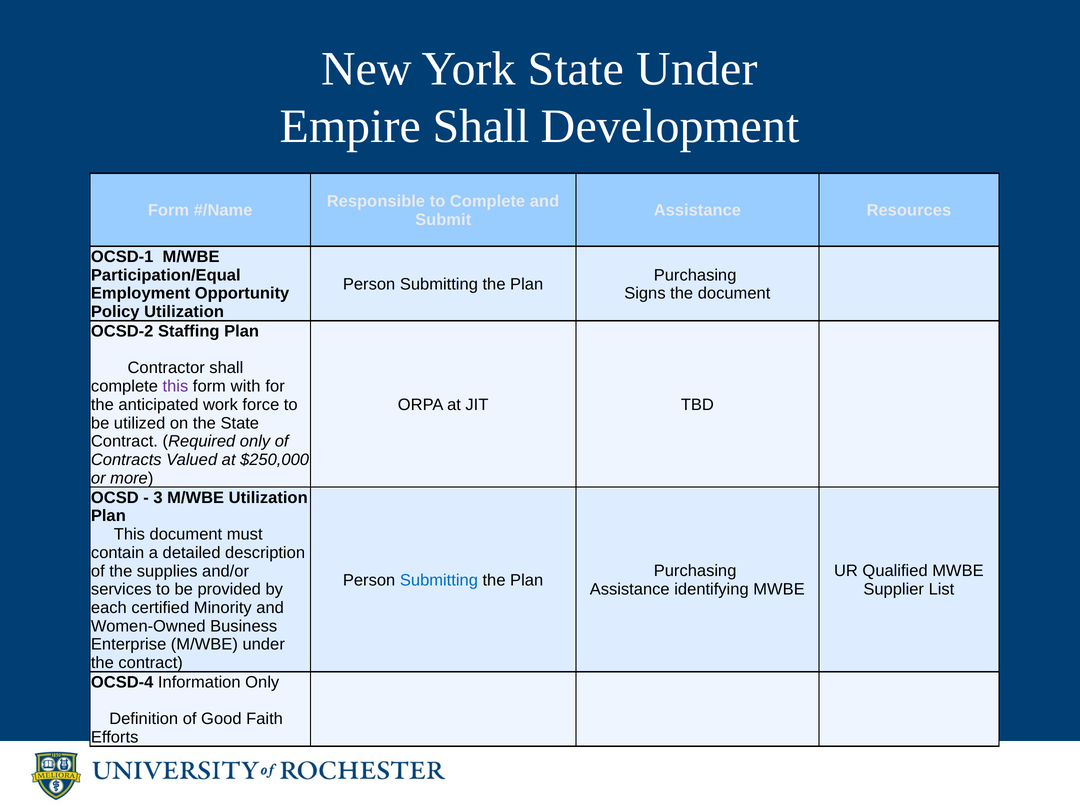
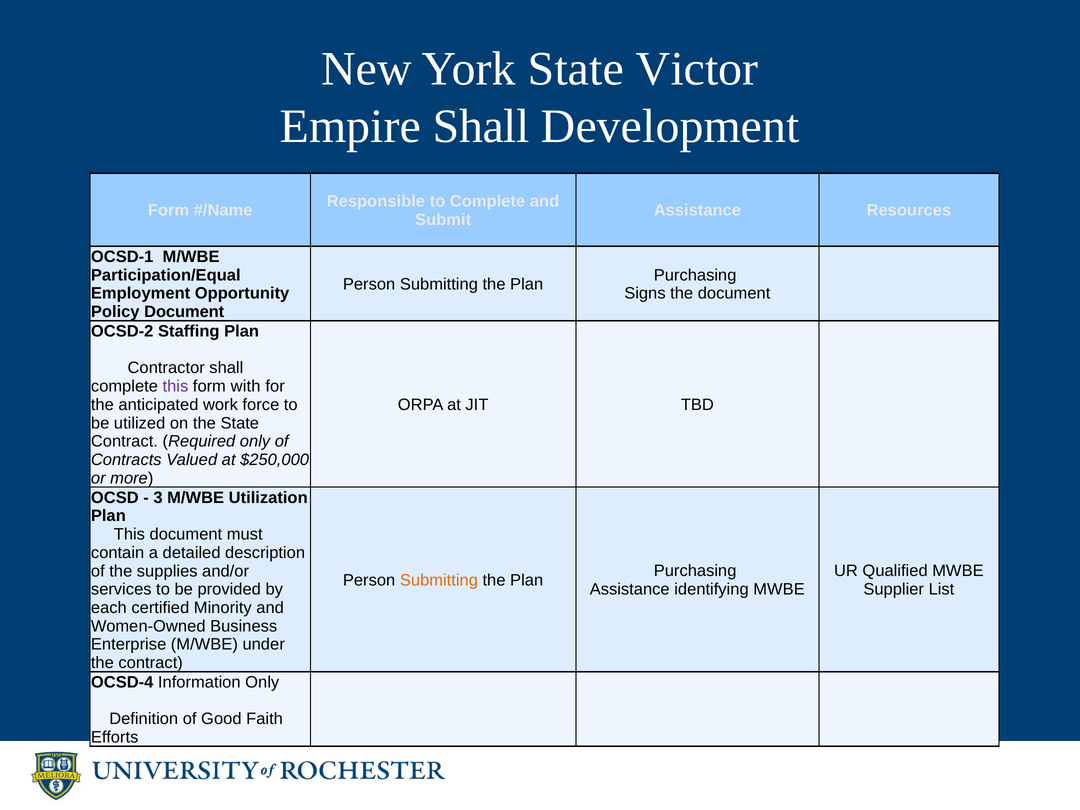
State Under: Under -> Victor
Policy Utilization: Utilization -> Document
Submitting at (439, 580) colour: blue -> orange
